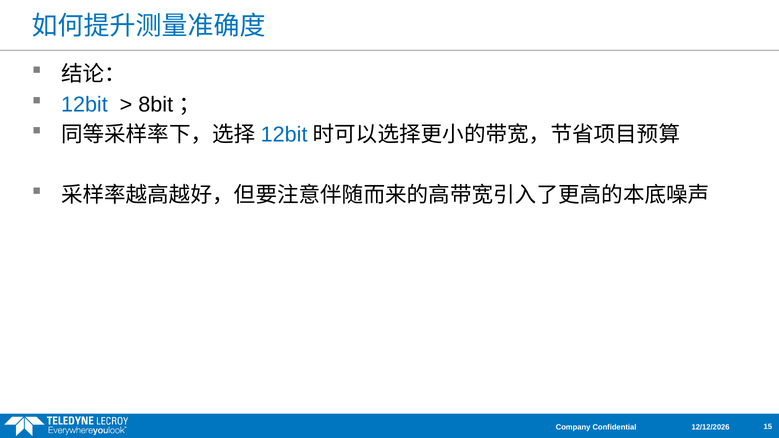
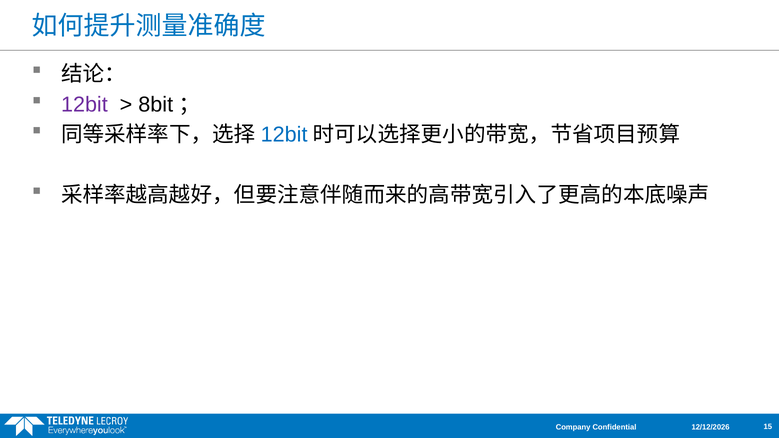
12bit at (84, 104) colour: blue -> purple
